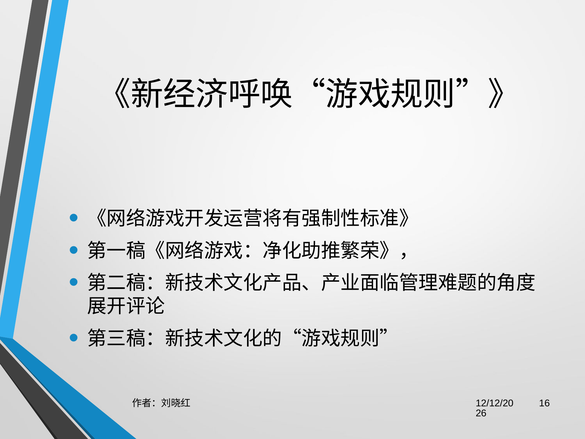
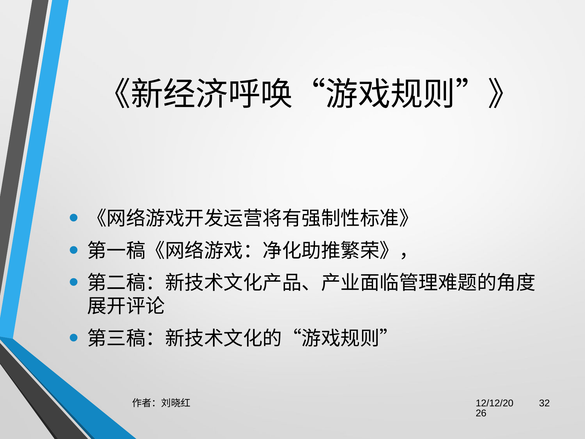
16: 16 -> 32
